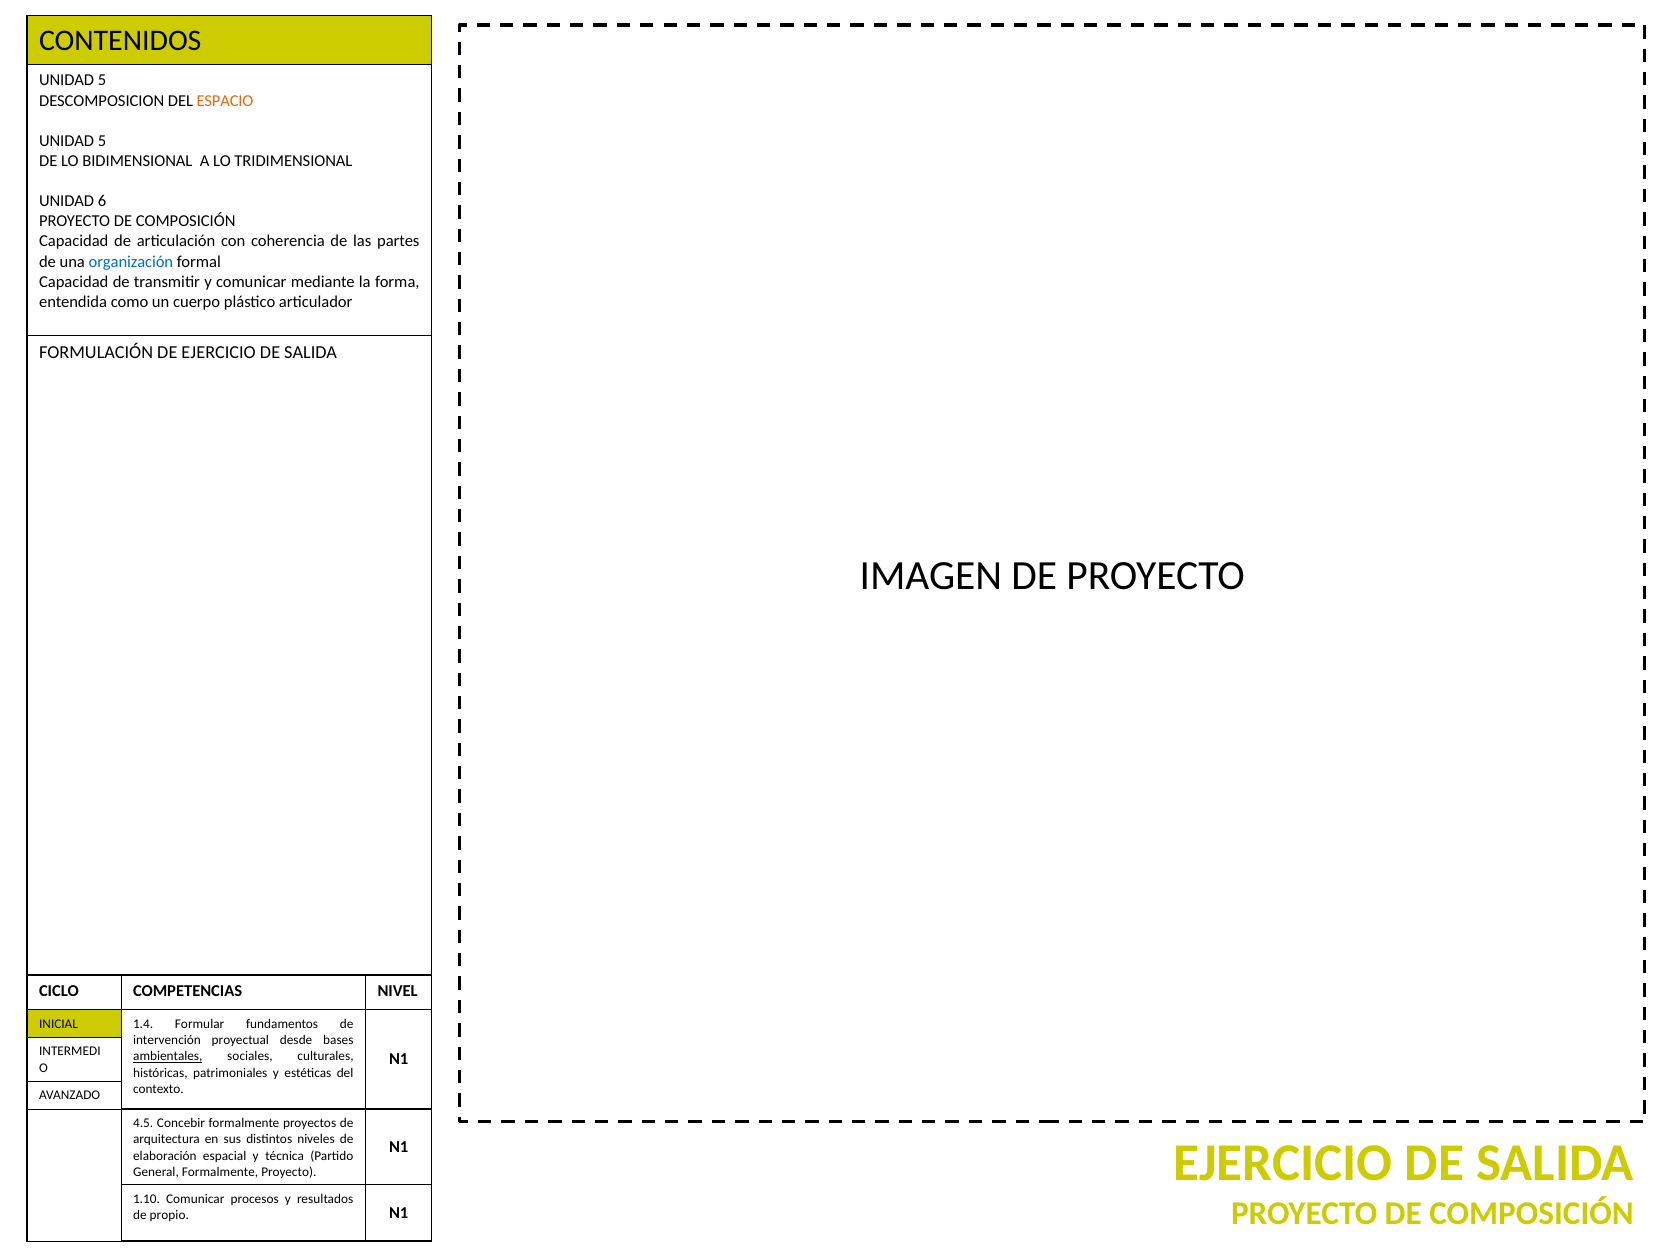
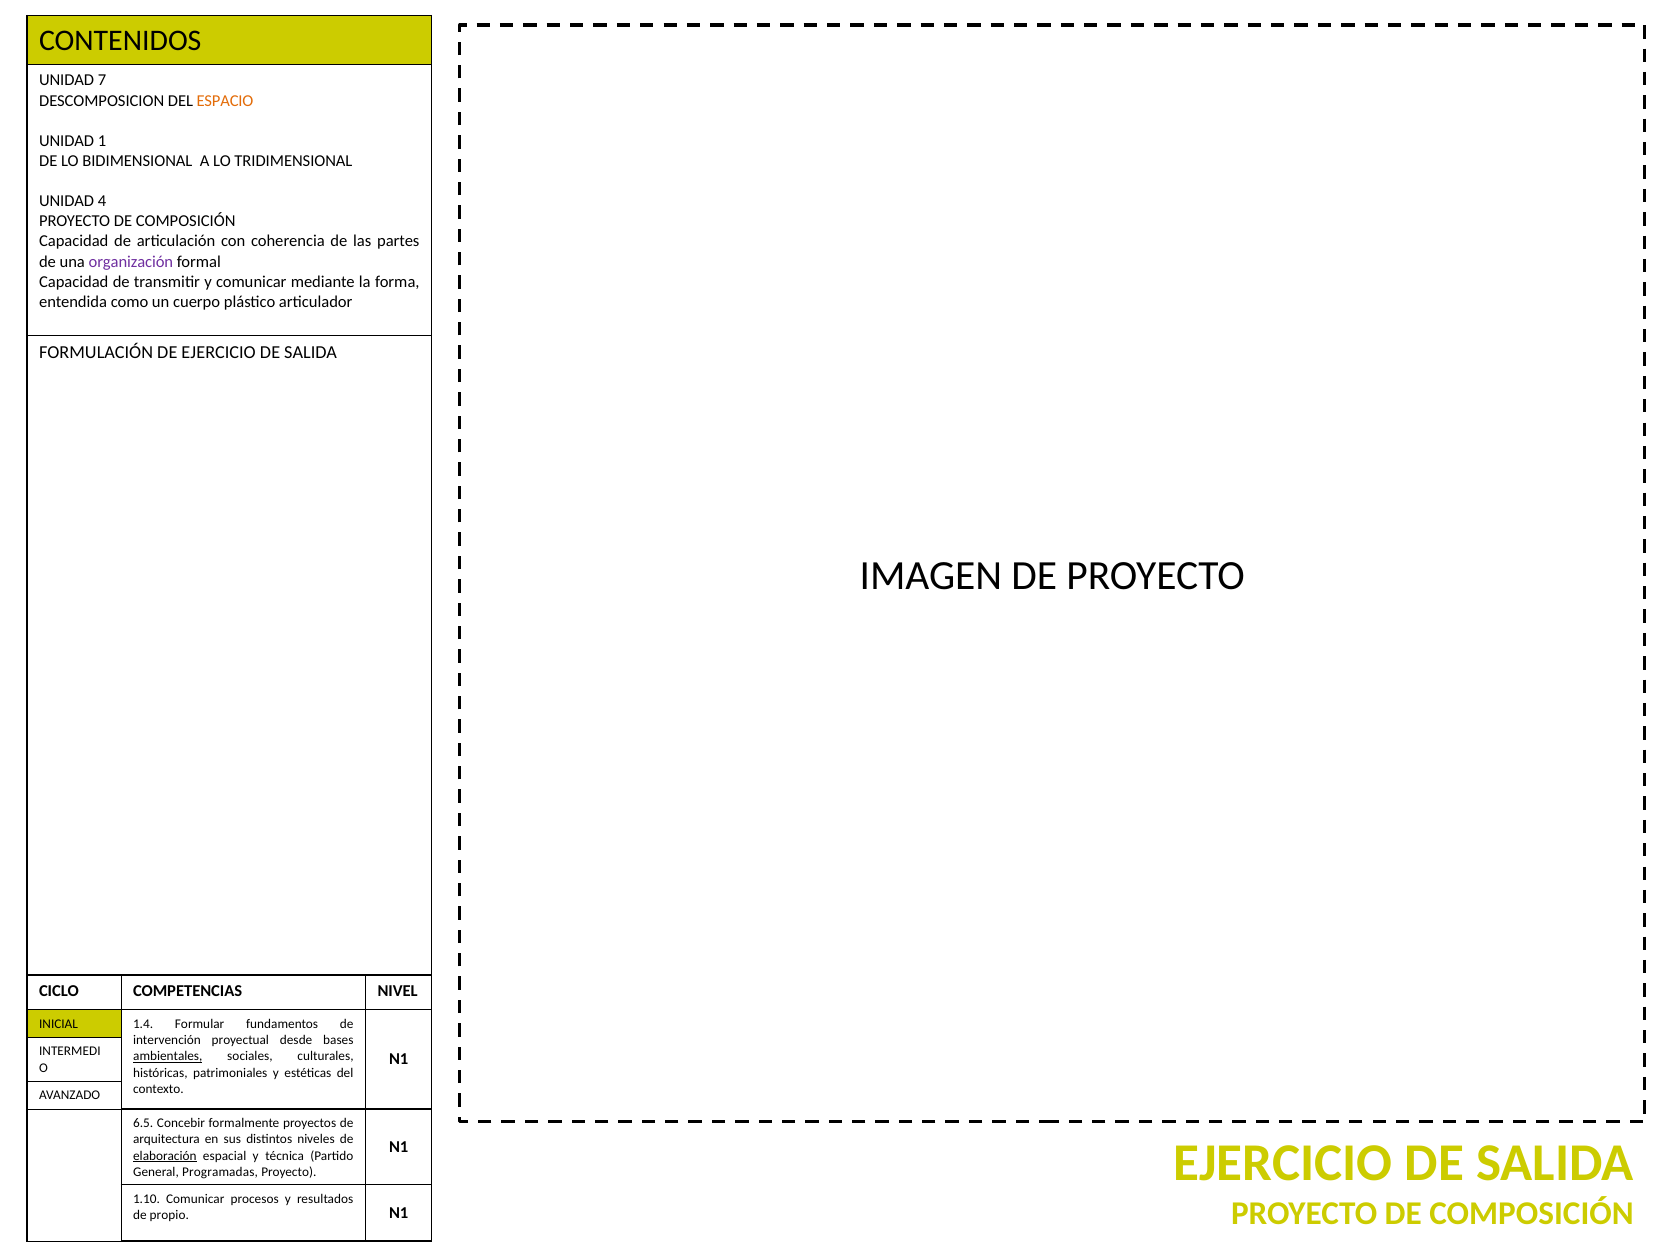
5 at (102, 81): 5 -> 7
5 at (102, 141): 5 -> 1
6: 6 -> 4
organización colour: blue -> purple
4.5: 4.5 -> 6.5
elaboración underline: none -> present
General Formalmente: Formalmente -> Programadas
